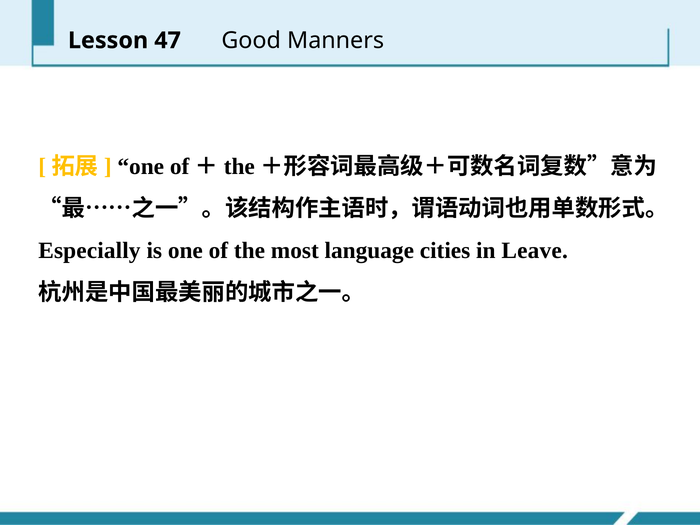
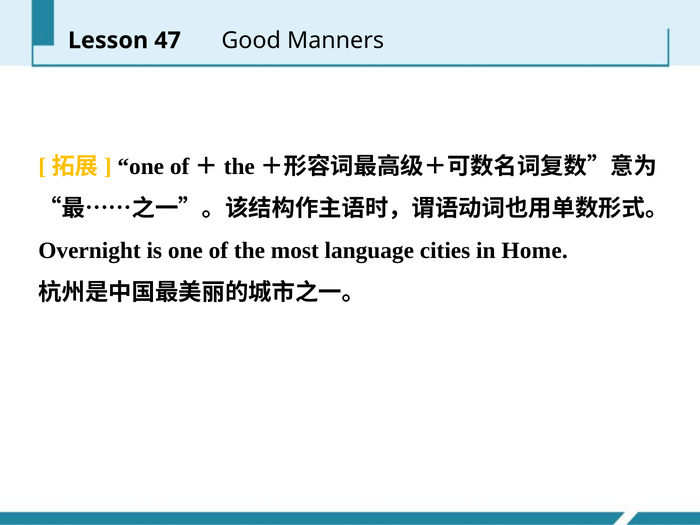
Especially: Especially -> Overnight
Leave: Leave -> Home
